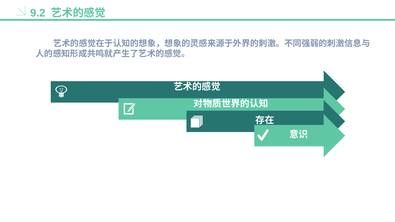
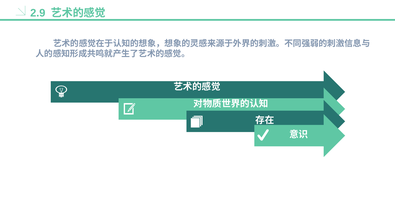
9.2: 9.2 -> 2.9
